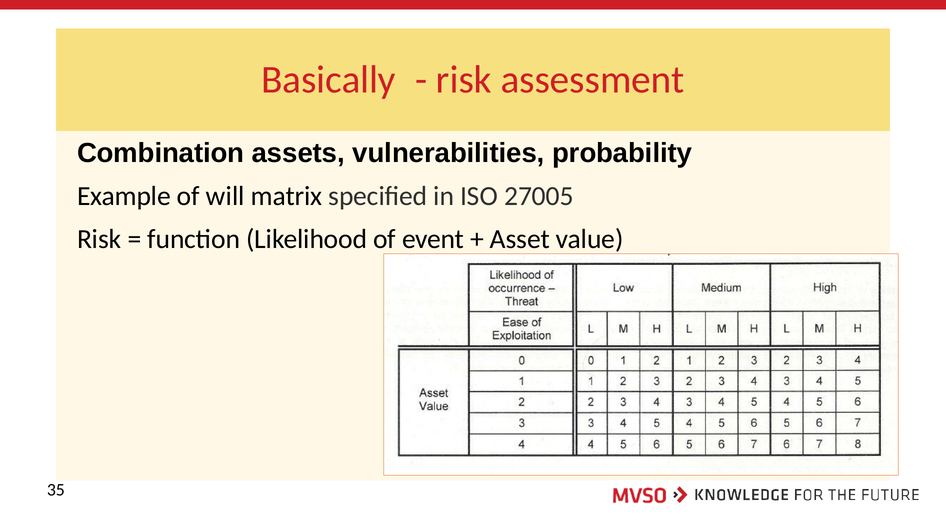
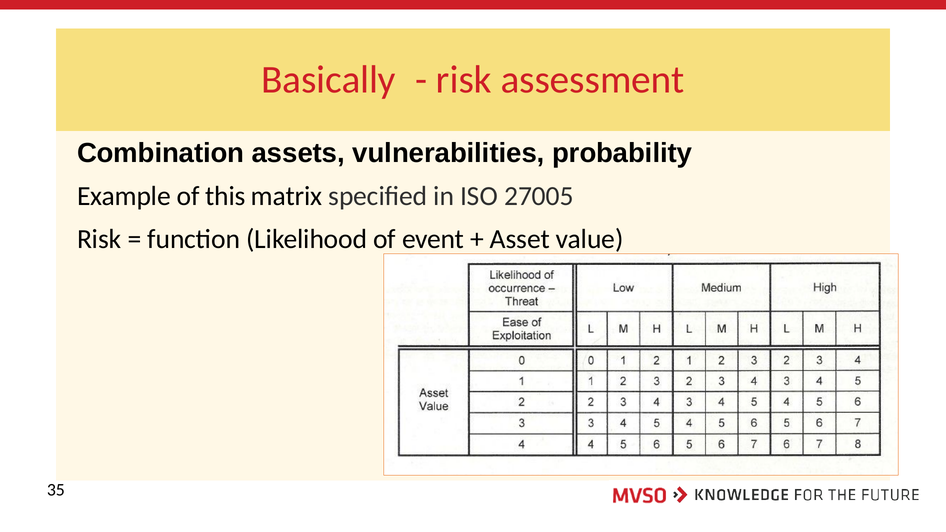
will: will -> this
